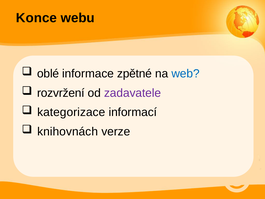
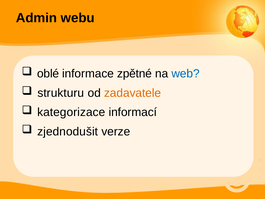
Konce: Konce -> Admin
rozvržení: rozvržení -> strukturu
zadavatele colour: purple -> orange
knihovnách: knihovnách -> zjednodušit
